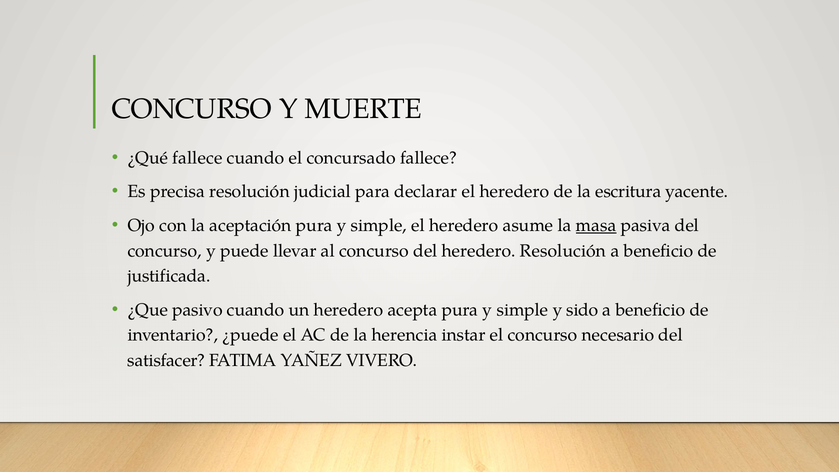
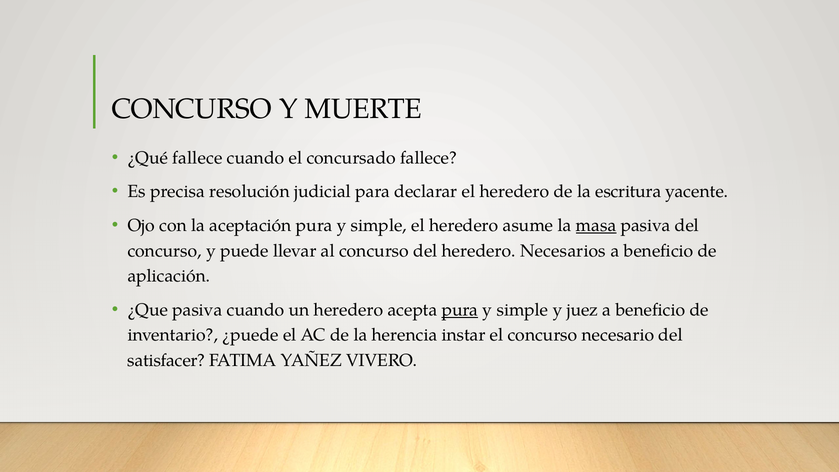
heredero Resolución: Resolución -> Necesarios
justificada: justificada -> aplicación
¿Que pasivo: pasivo -> pasiva
pura at (460, 310) underline: none -> present
sido: sido -> juez
